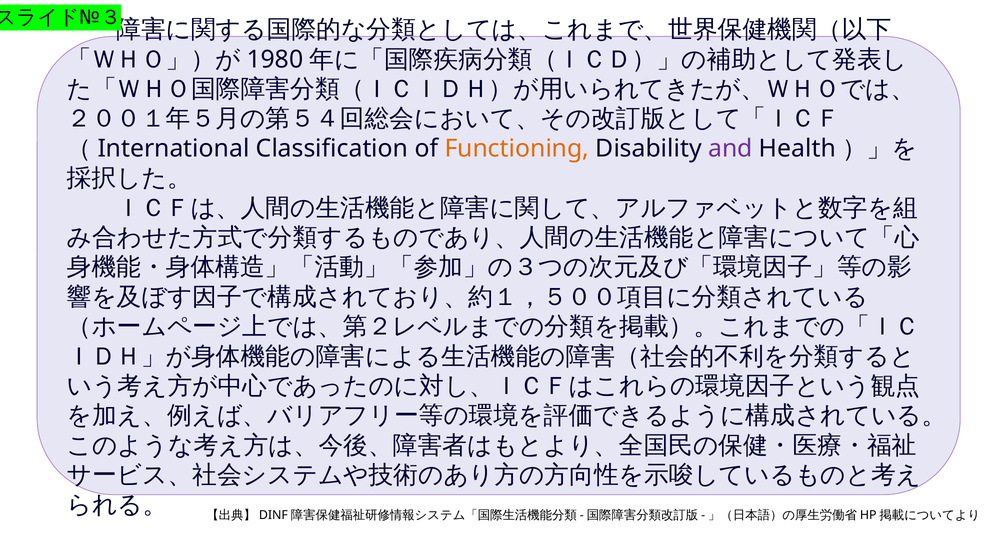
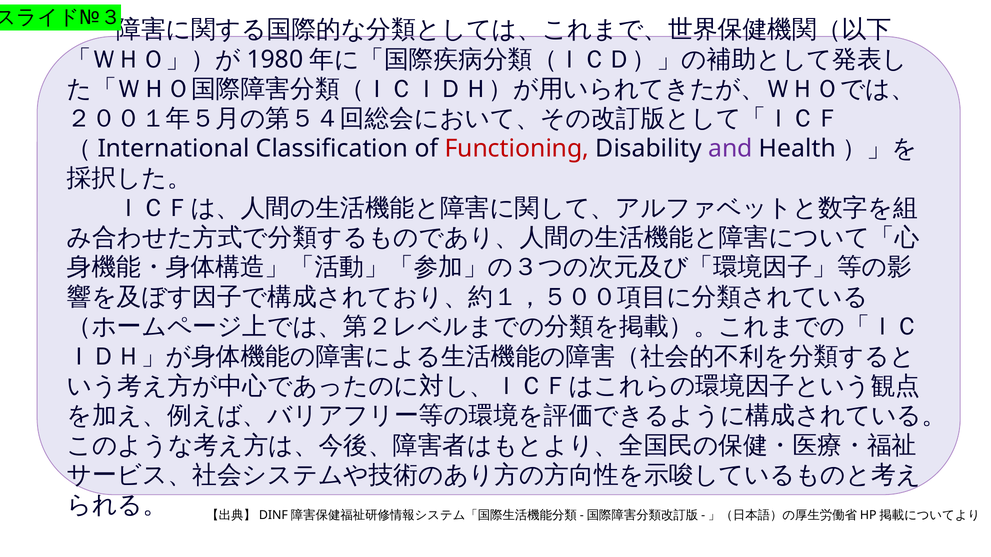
Functioning colour: orange -> red
